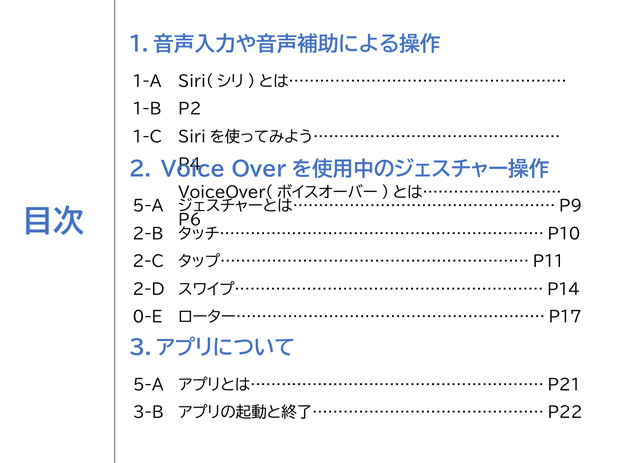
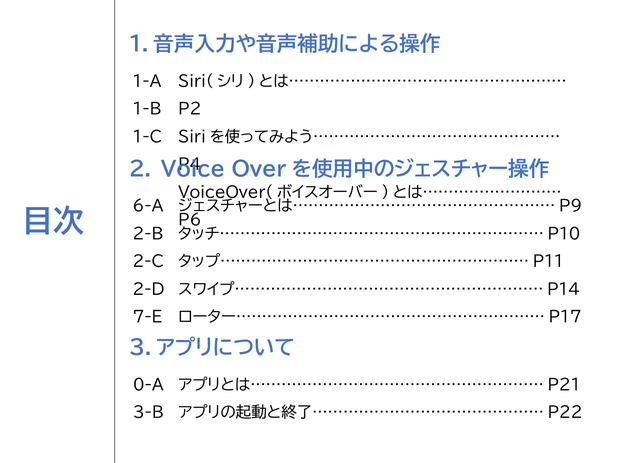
5-A at (148, 206): 5-A -> 6-A
0-E: 0-E -> 7-E
5-A at (148, 385): 5-A -> 0-A
